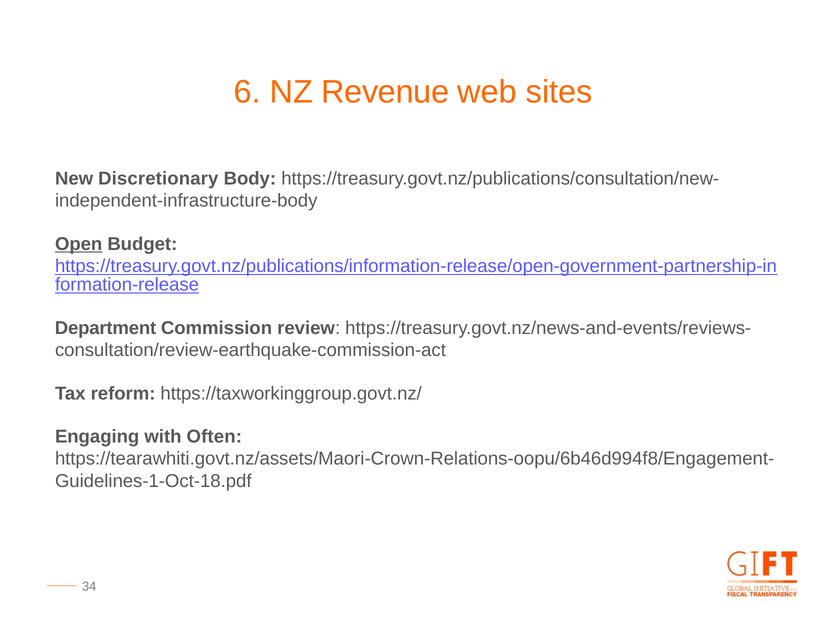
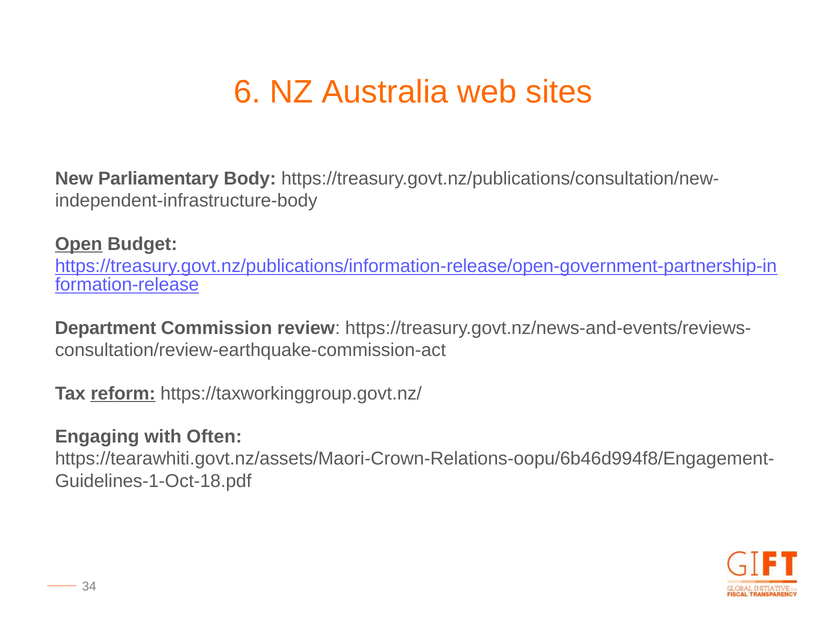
Revenue: Revenue -> Australia
Discretionary: Discretionary -> Parliamentary
reform underline: none -> present
